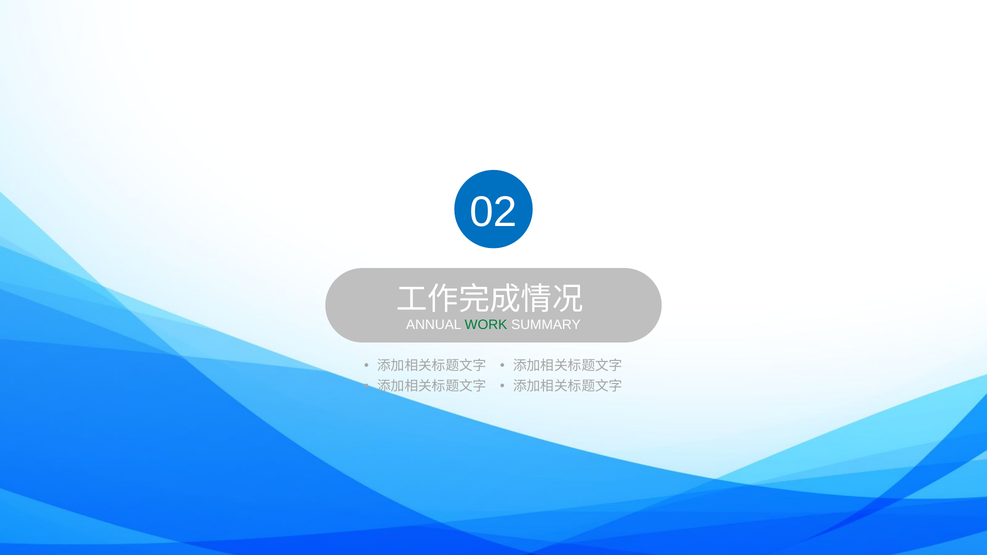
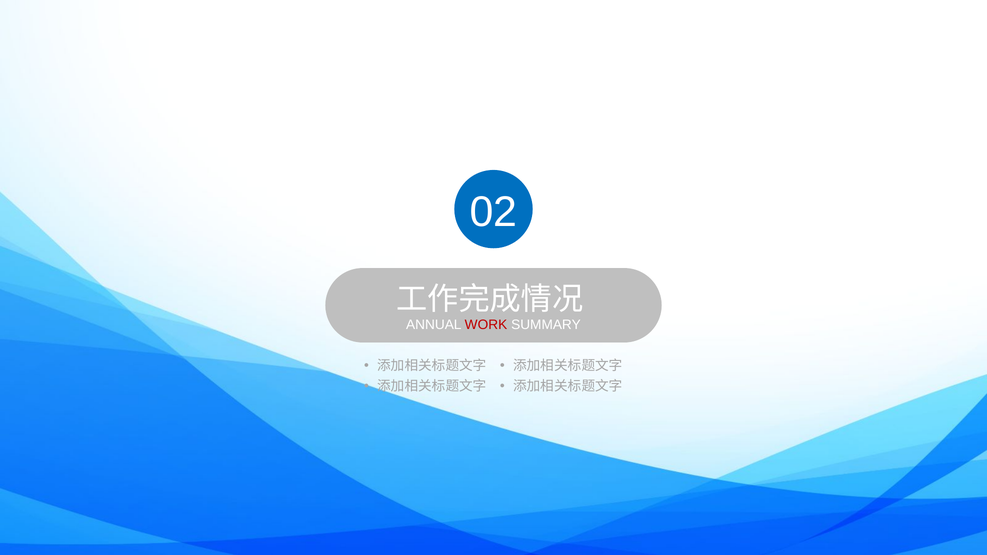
WORK colour: green -> red
